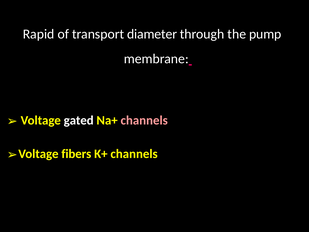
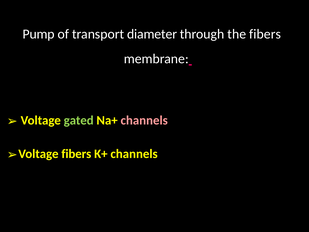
Rapid: Rapid -> Pump
the pump: pump -> fibers
gated colour: white -> light green
